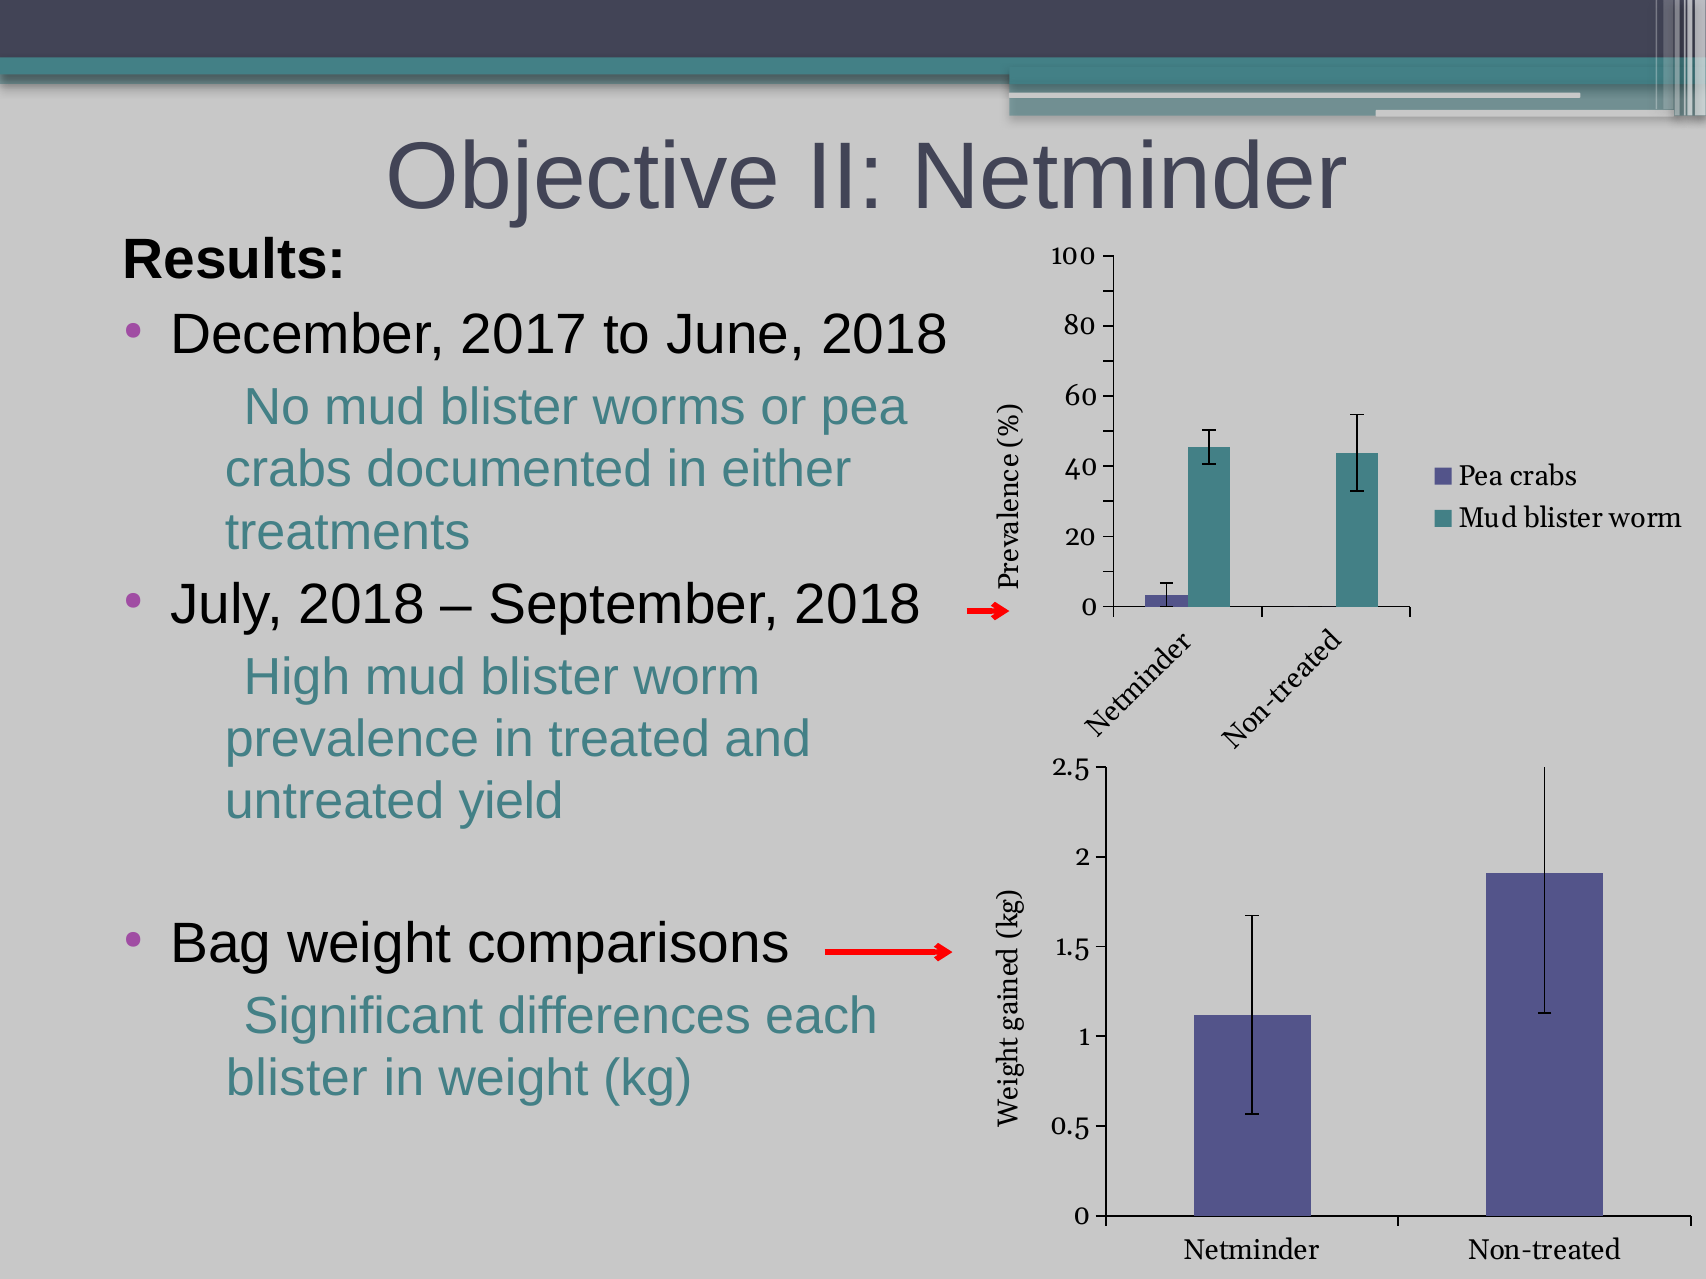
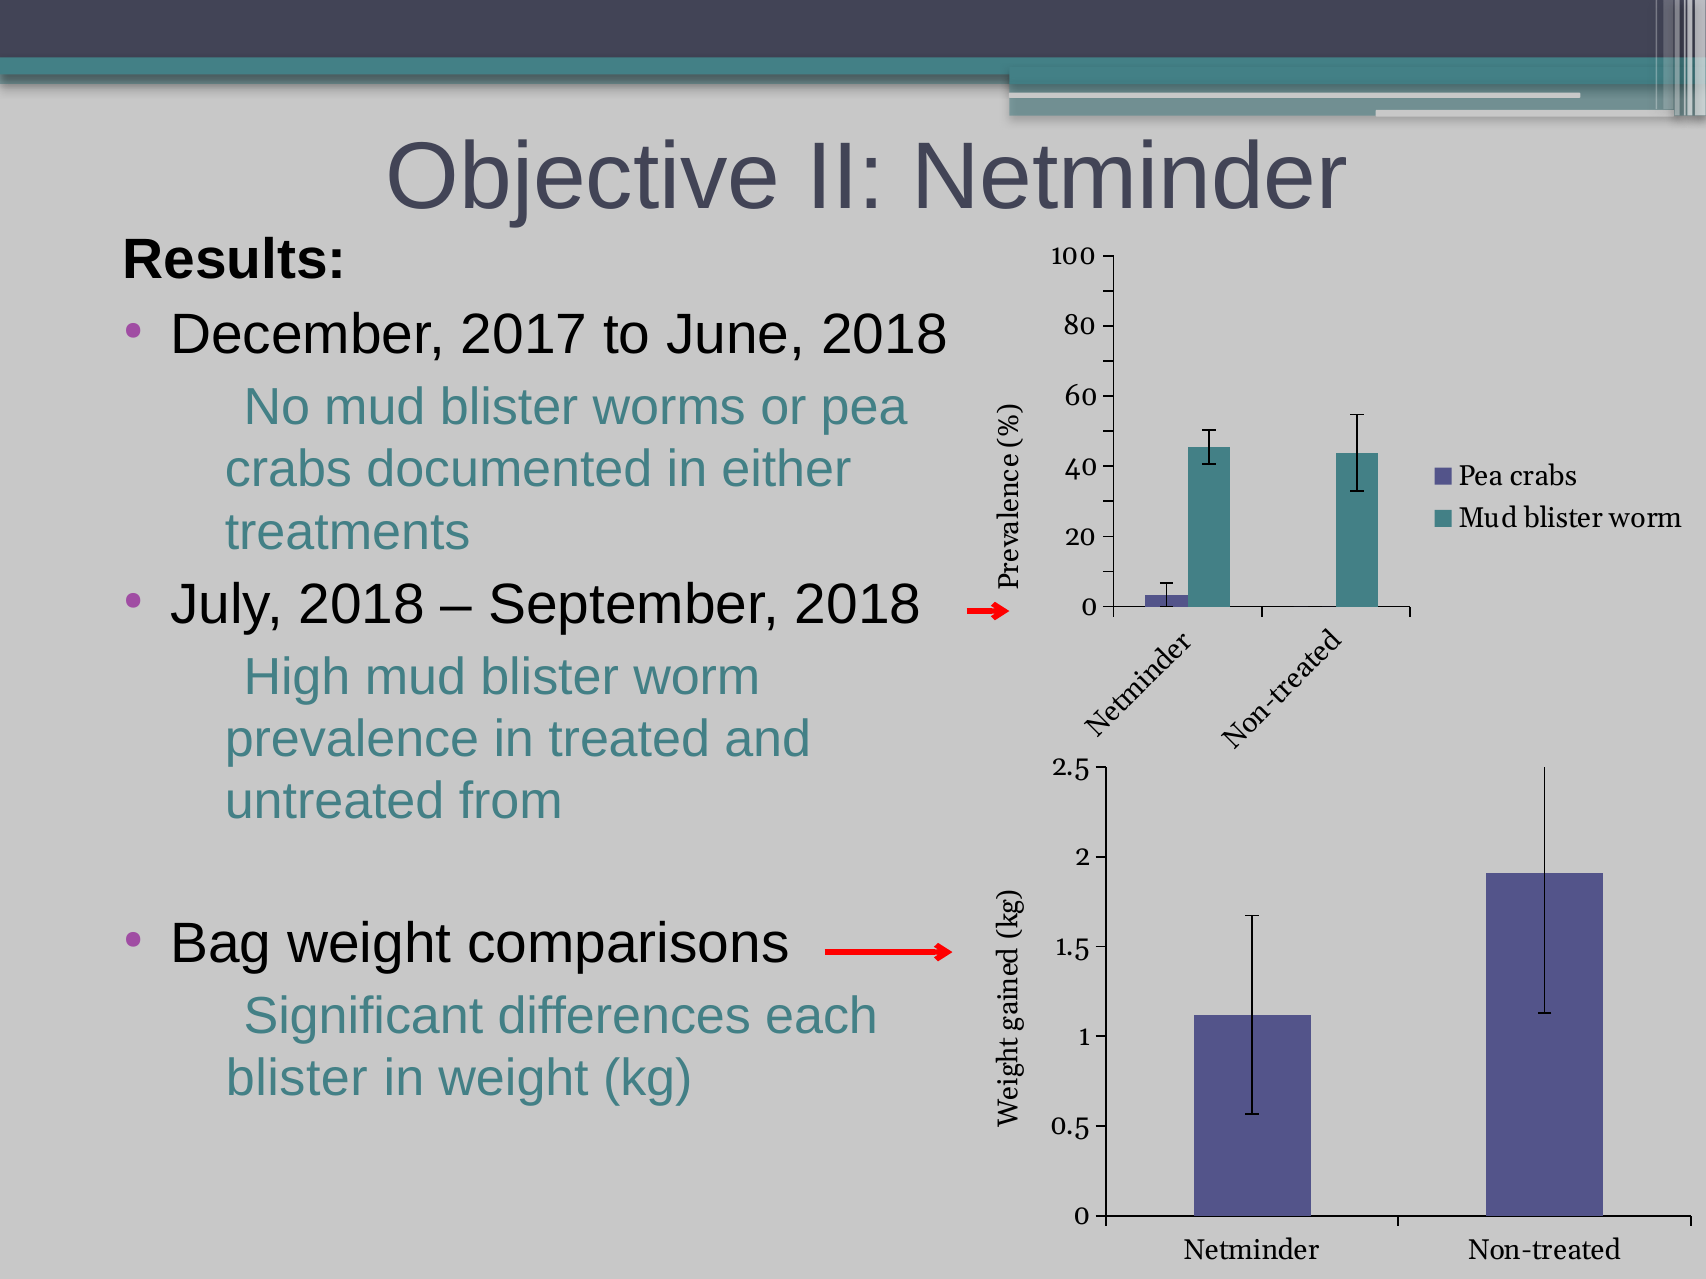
yield: yield -> from
